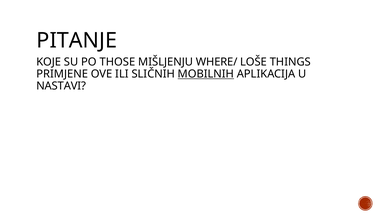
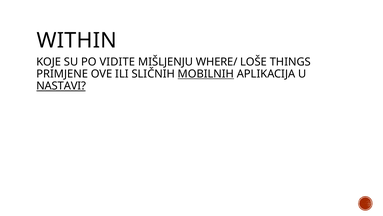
PITANJE: PITANJE -> WITHIN
THOSE: THOSE -> VIDITE
NASTAVI underline: none -> present
